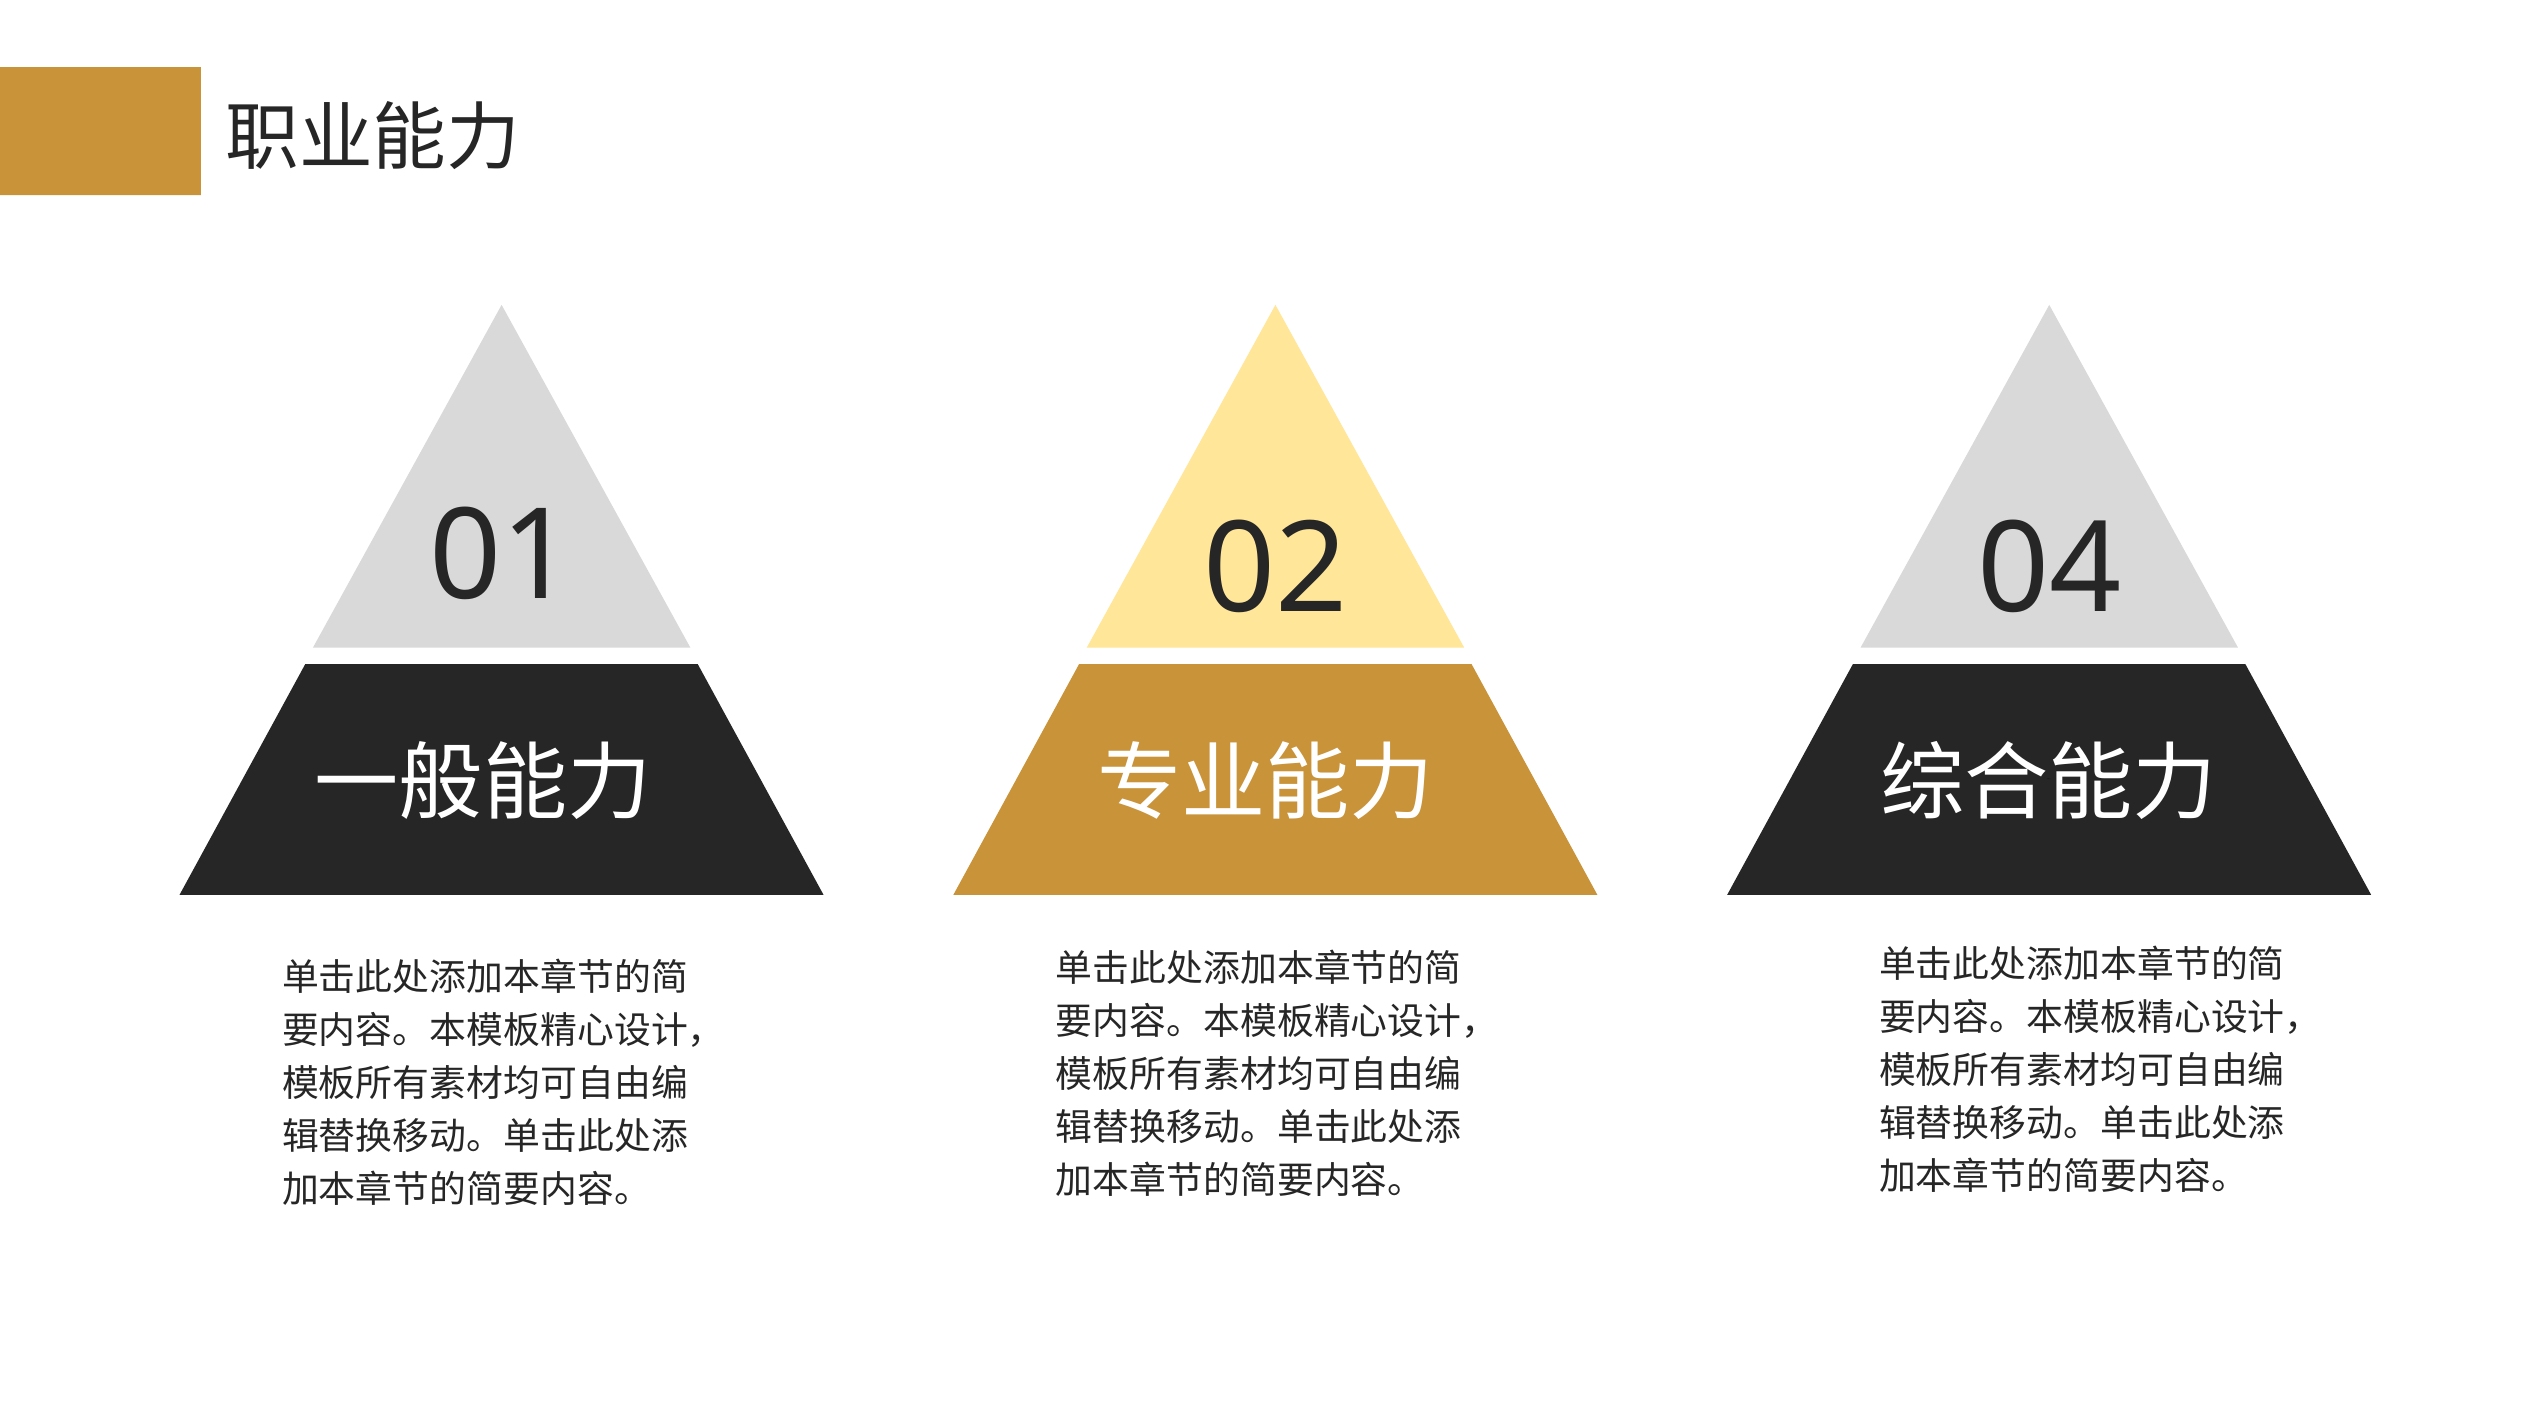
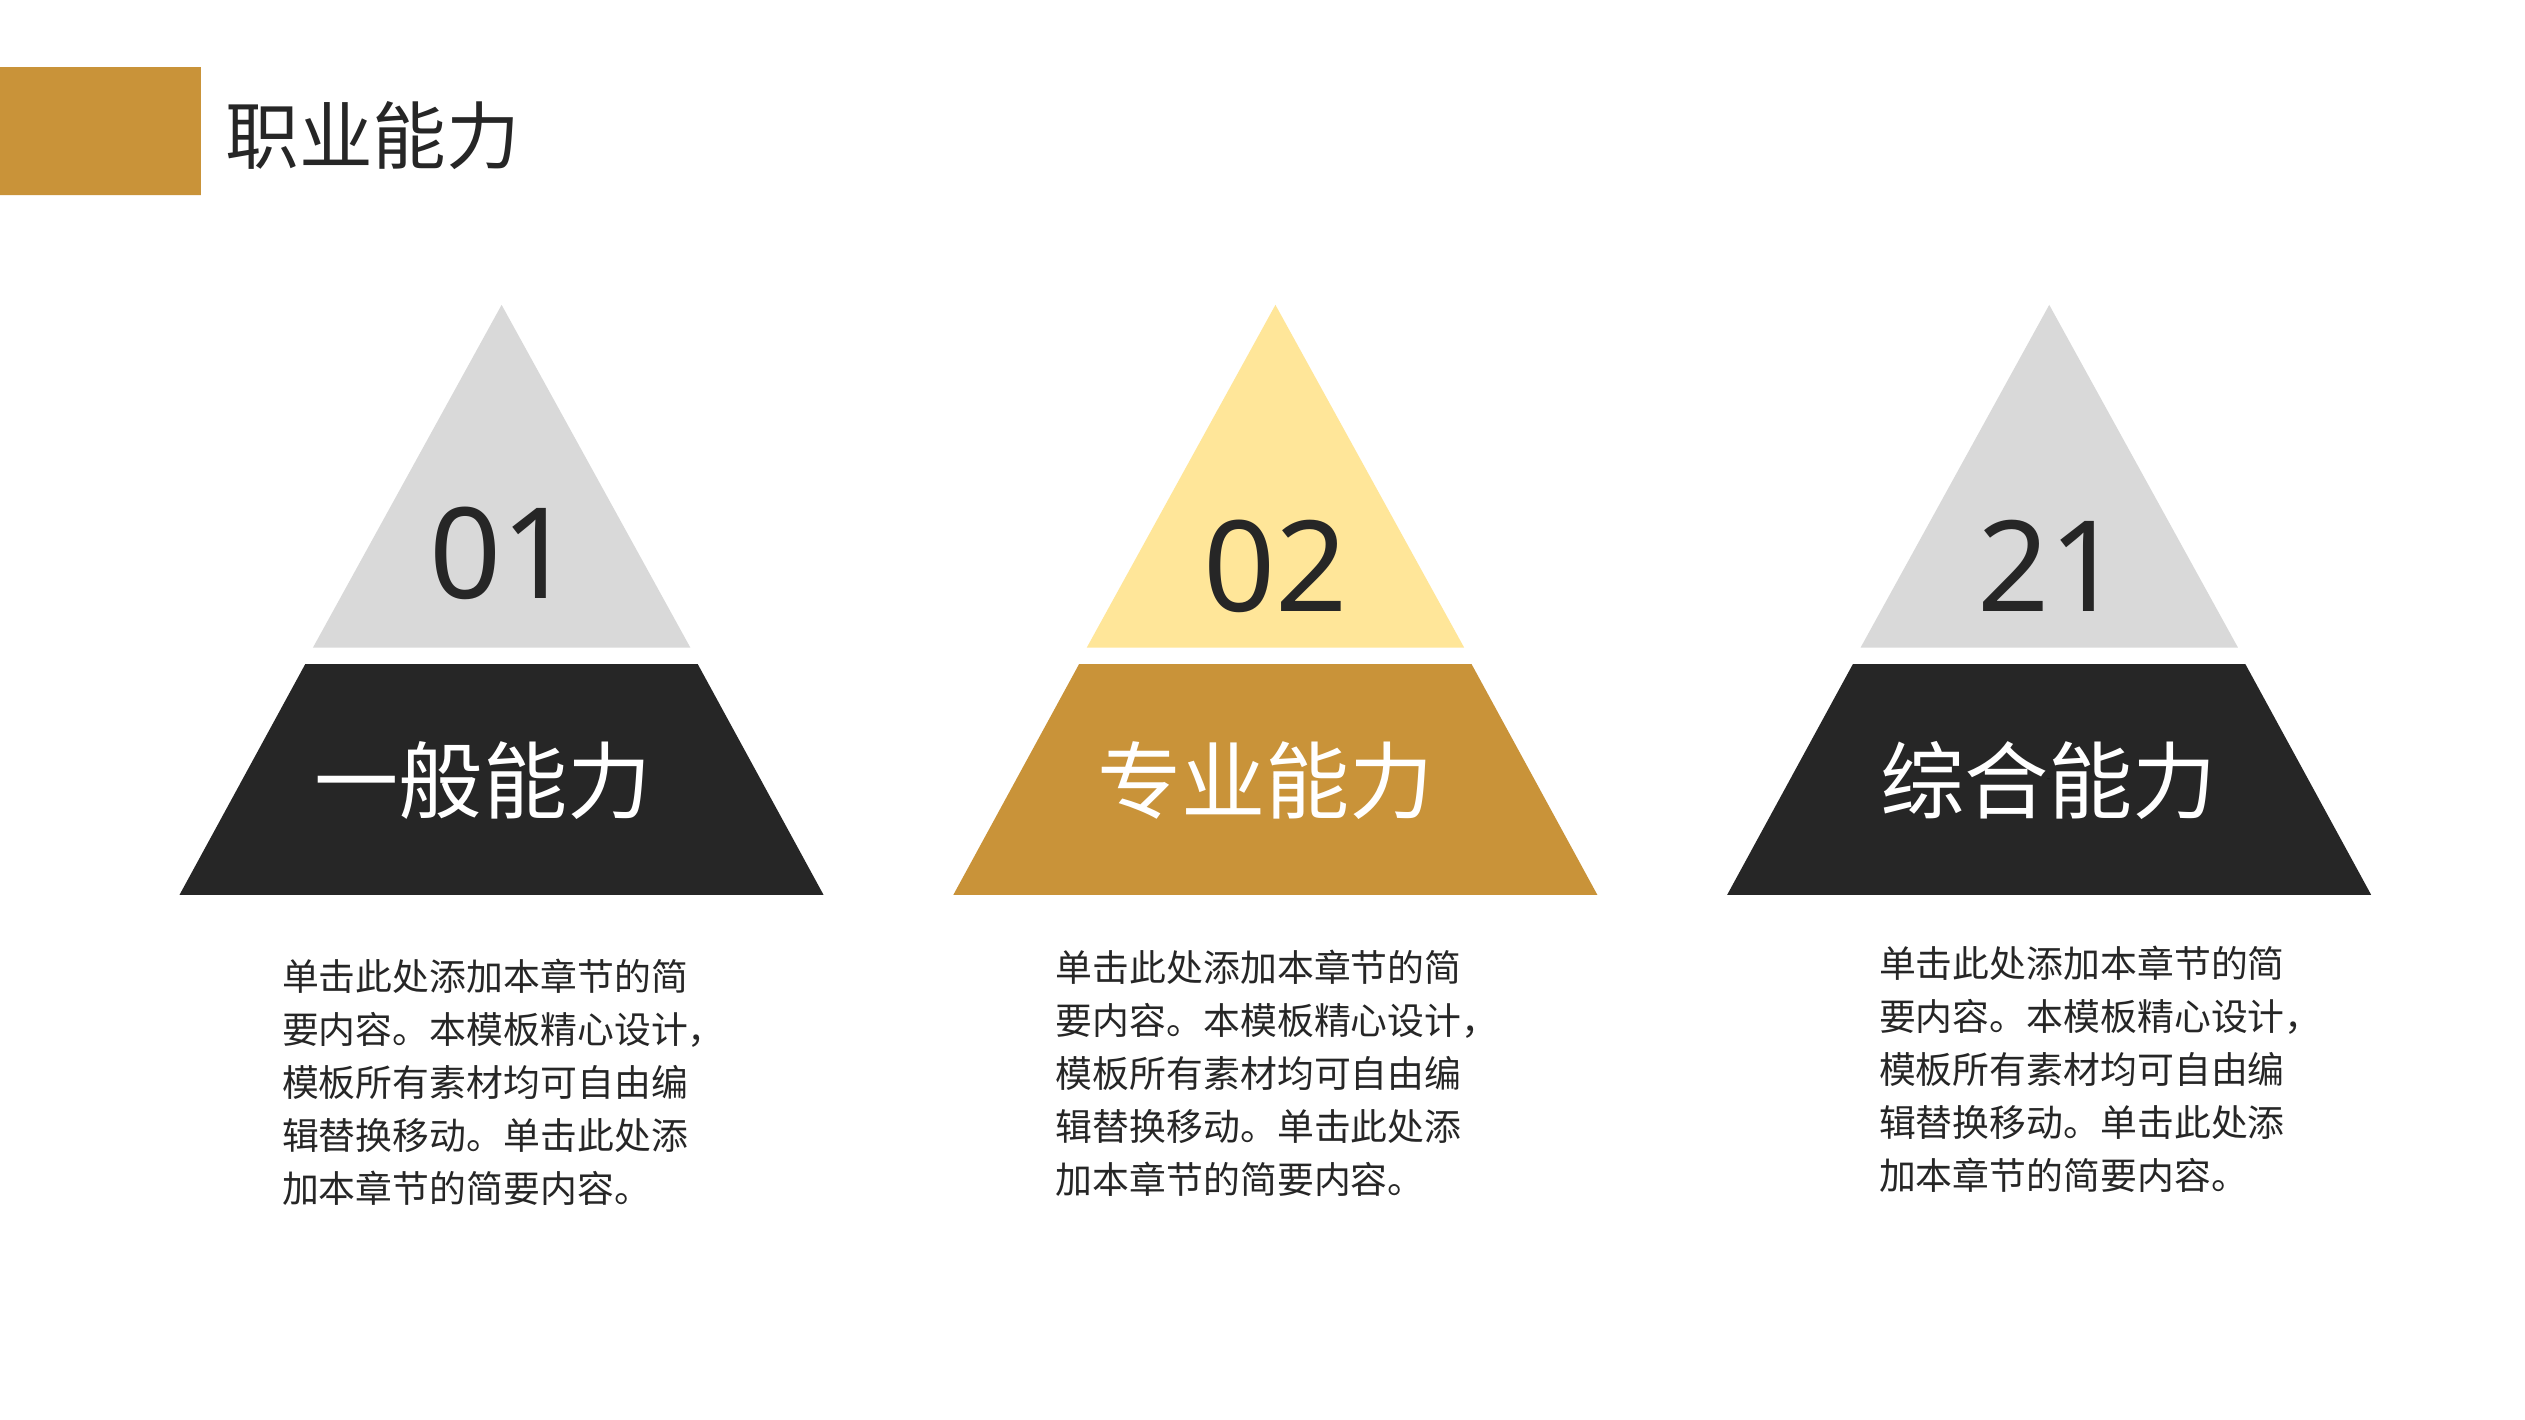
04: 04 -> 21
